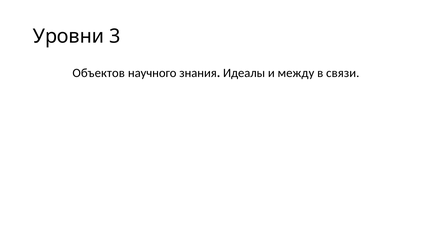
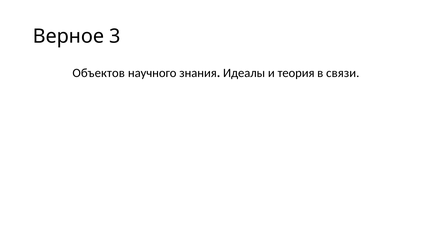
Уровни: Уровни -> Верное
между: между -> теория
